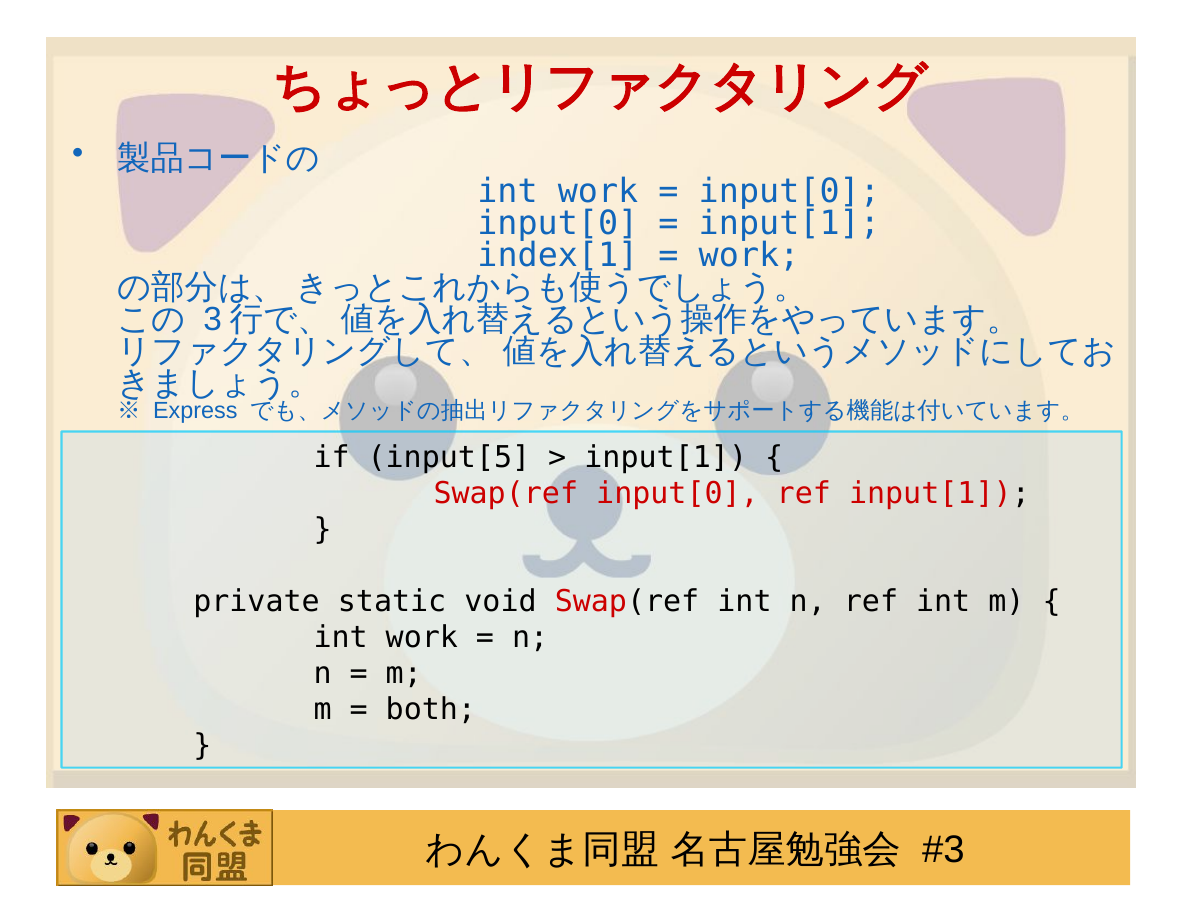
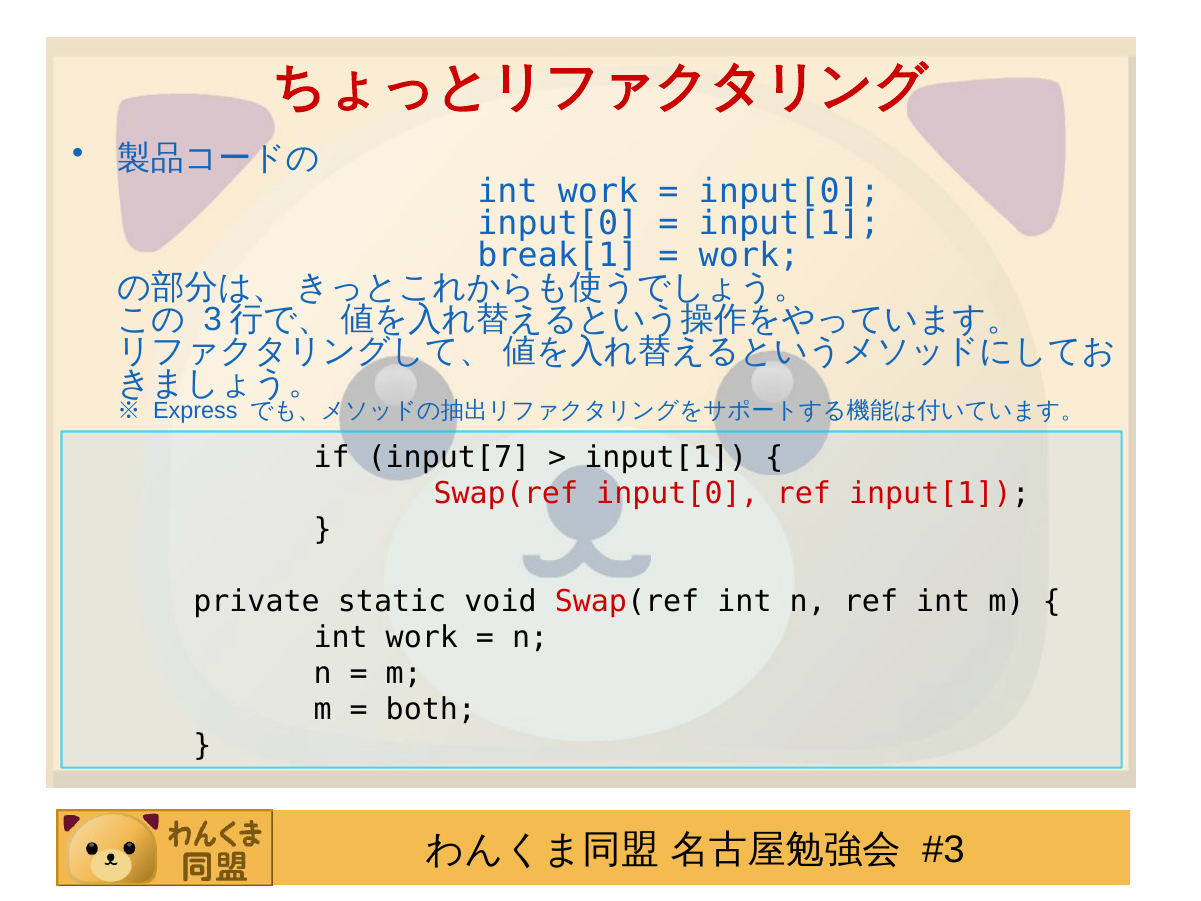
index[1: index[1 -> break[1
input[5: input[5 -> input[7
